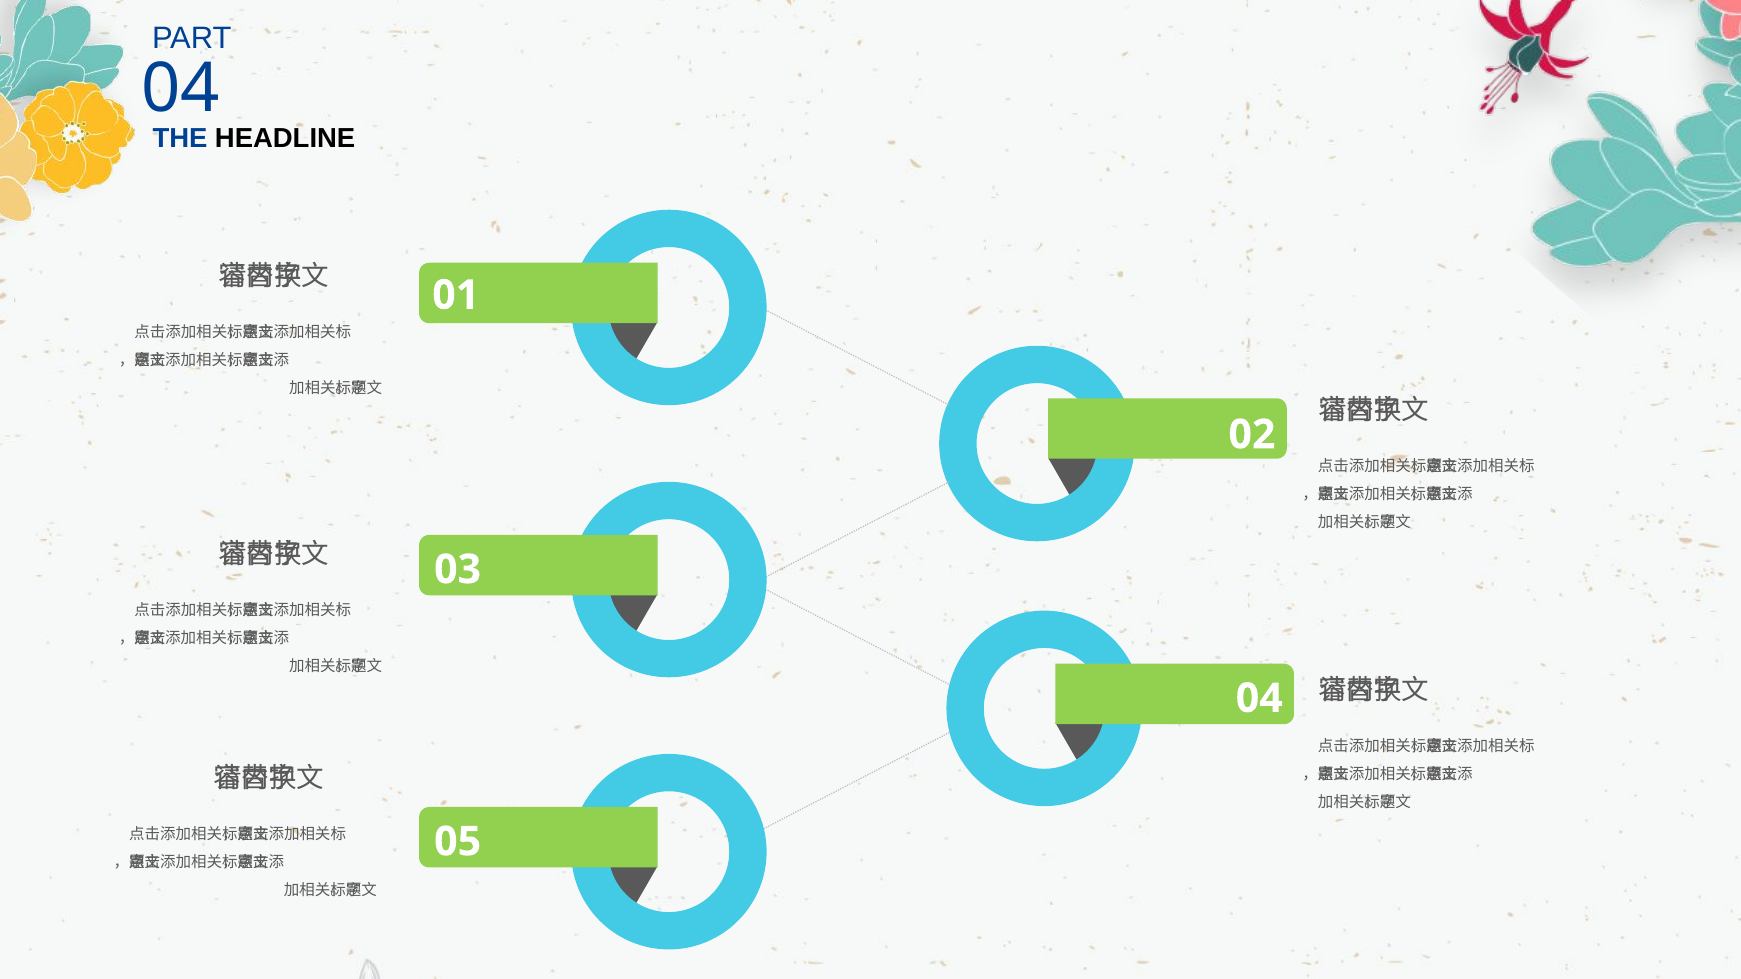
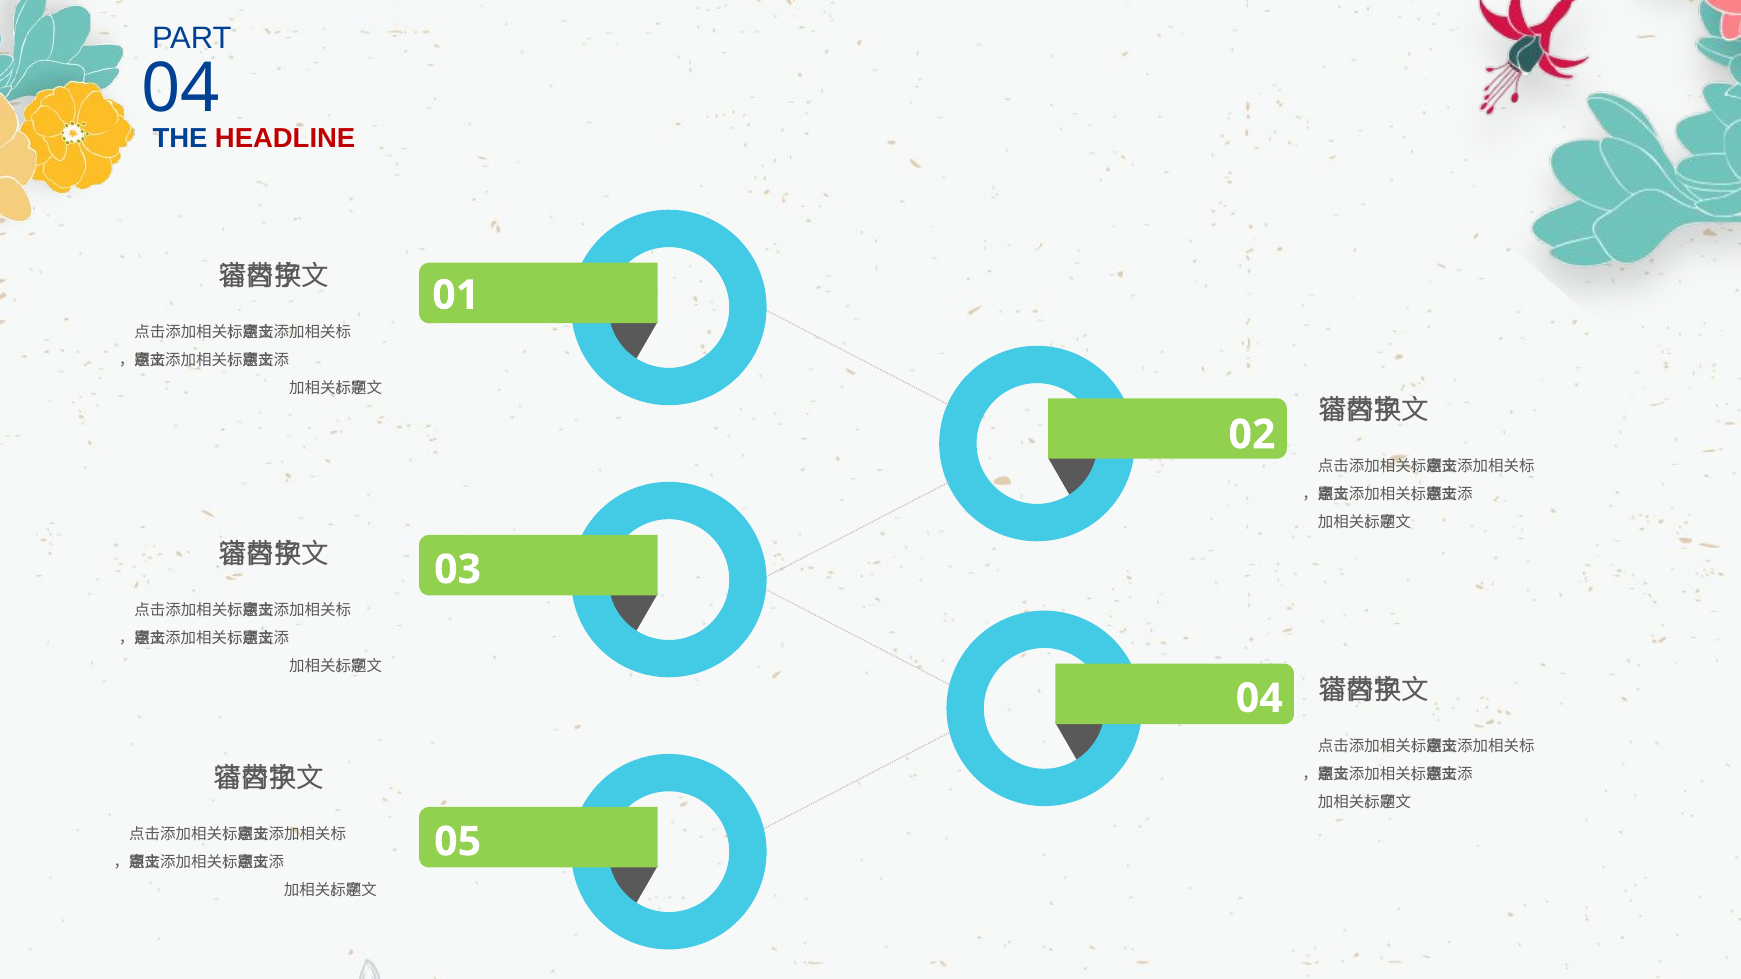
HEADLINE colour: black -> red
